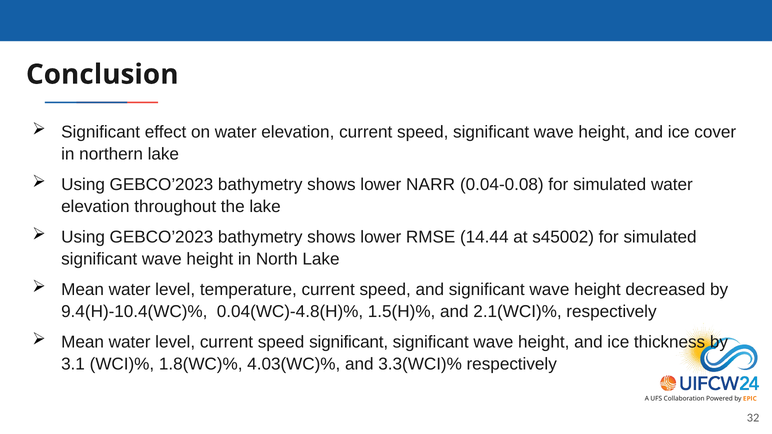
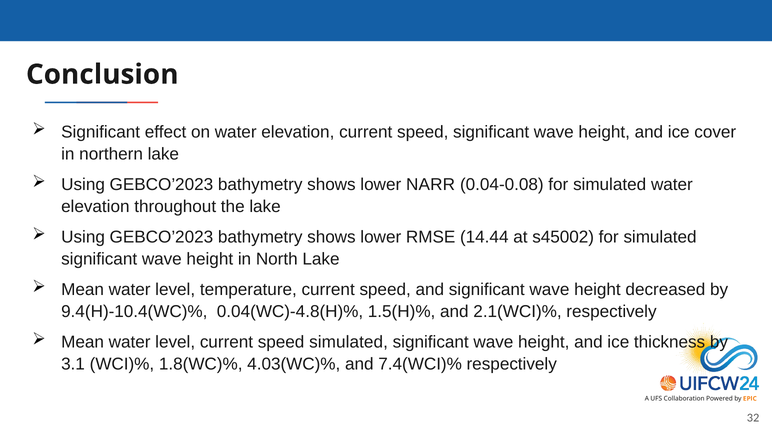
level current speed significant: significant -> simulated
3.3(WCI)%: 3.3(WCI)% -> 7.4(WCI)%
